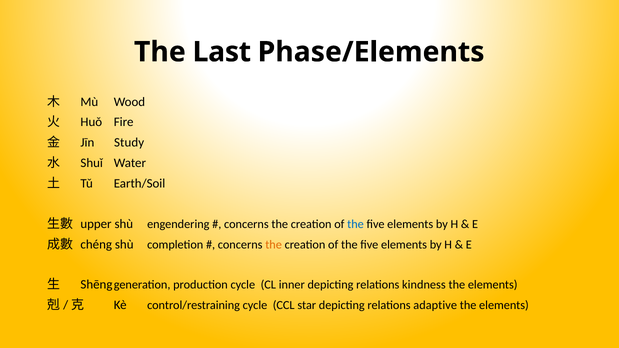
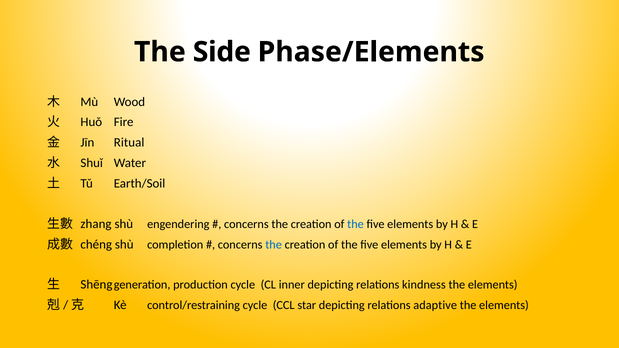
Last: Last -> Side
Study: Study -> Ritual
upper: upper -> zhang
the at (274, 245) colour: orange -> blue
